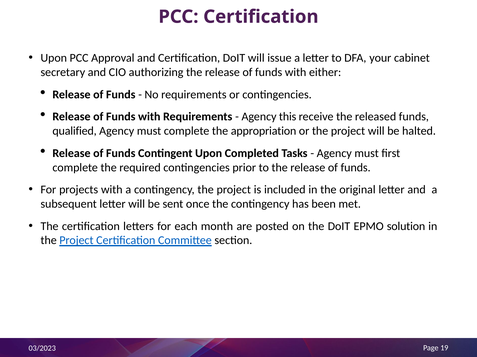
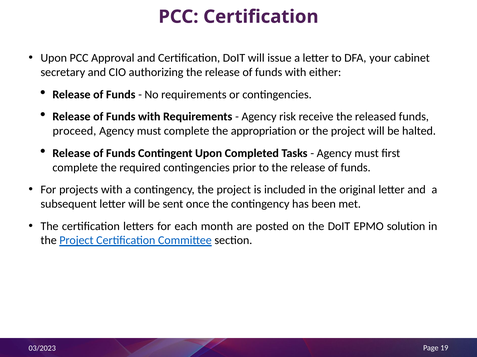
this: this -> risk
qualified: qualified -> proceed
